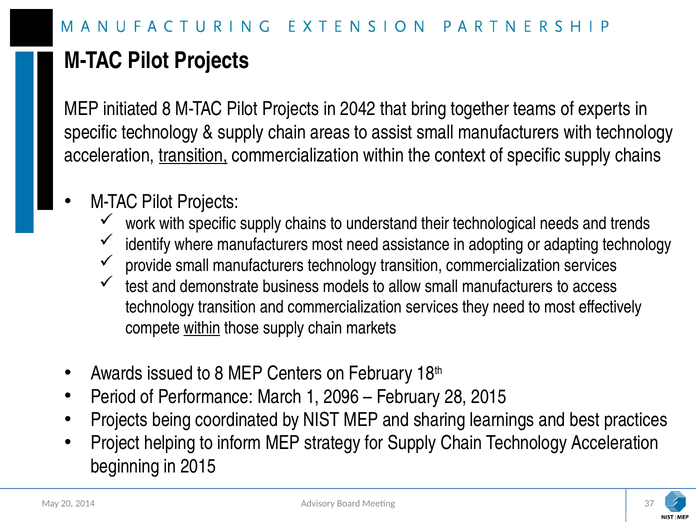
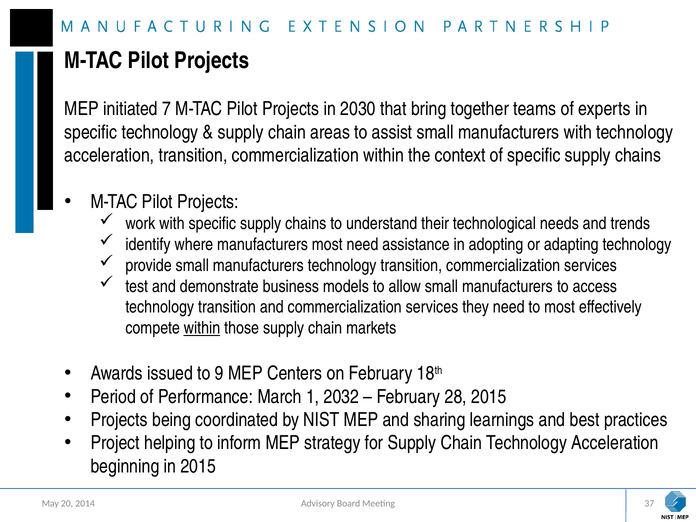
initiated 8: 8 -> 7
2042: 2042 -> 2030
transition at (193, 155) underline: present -> none
to 8: 8 -> 9
2096: 2096 -> 2032
